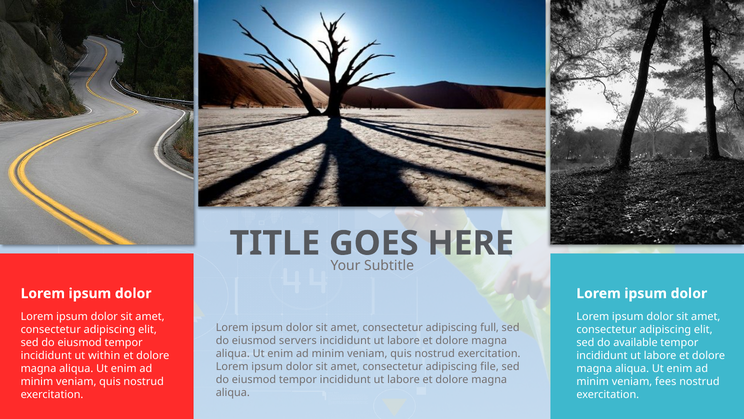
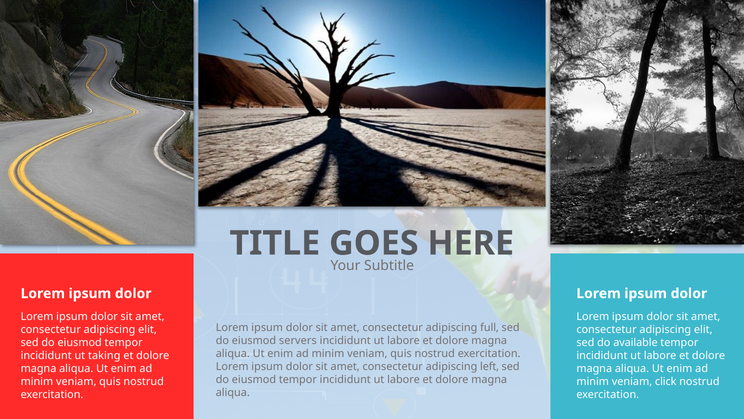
within: within -> taking
file: file -> left
fees: fees -> click
